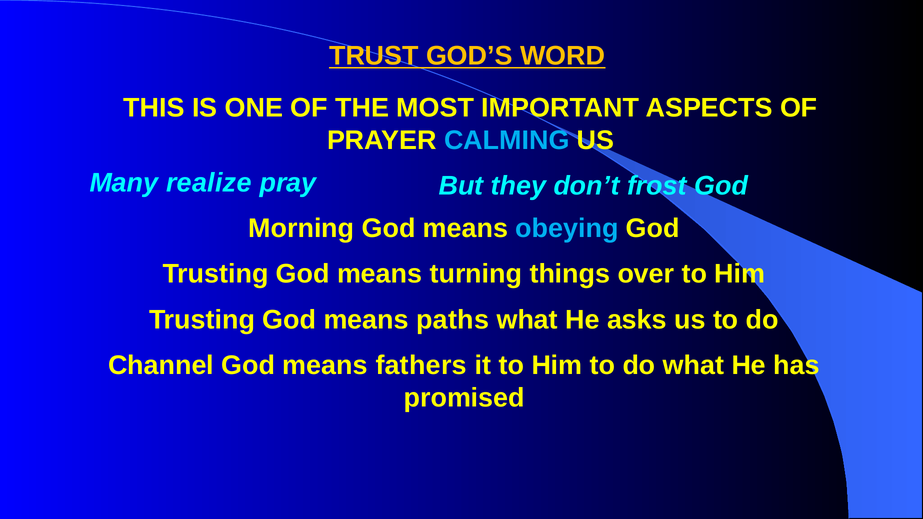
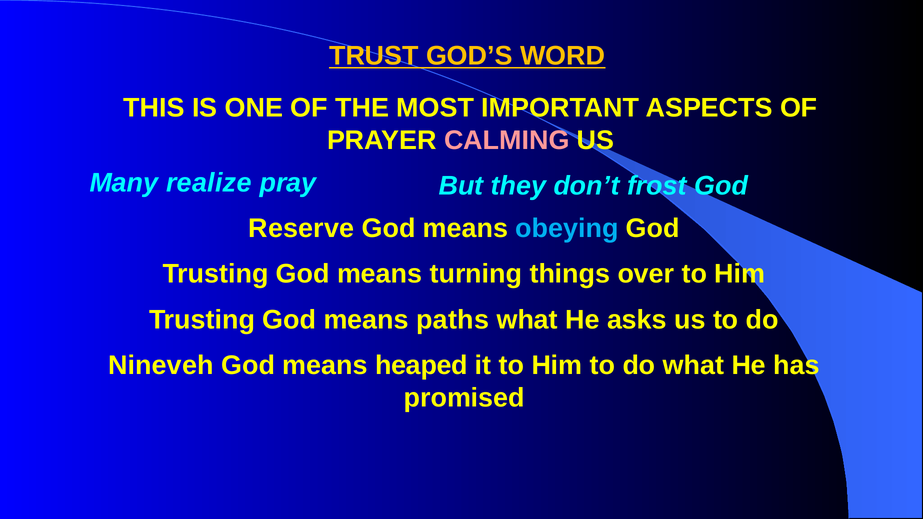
CALMING colour: light blue -> pink
Morning: Morning -> Reserve
Channel: Channel -> Nineveh
fathers: fathers -> heaped
